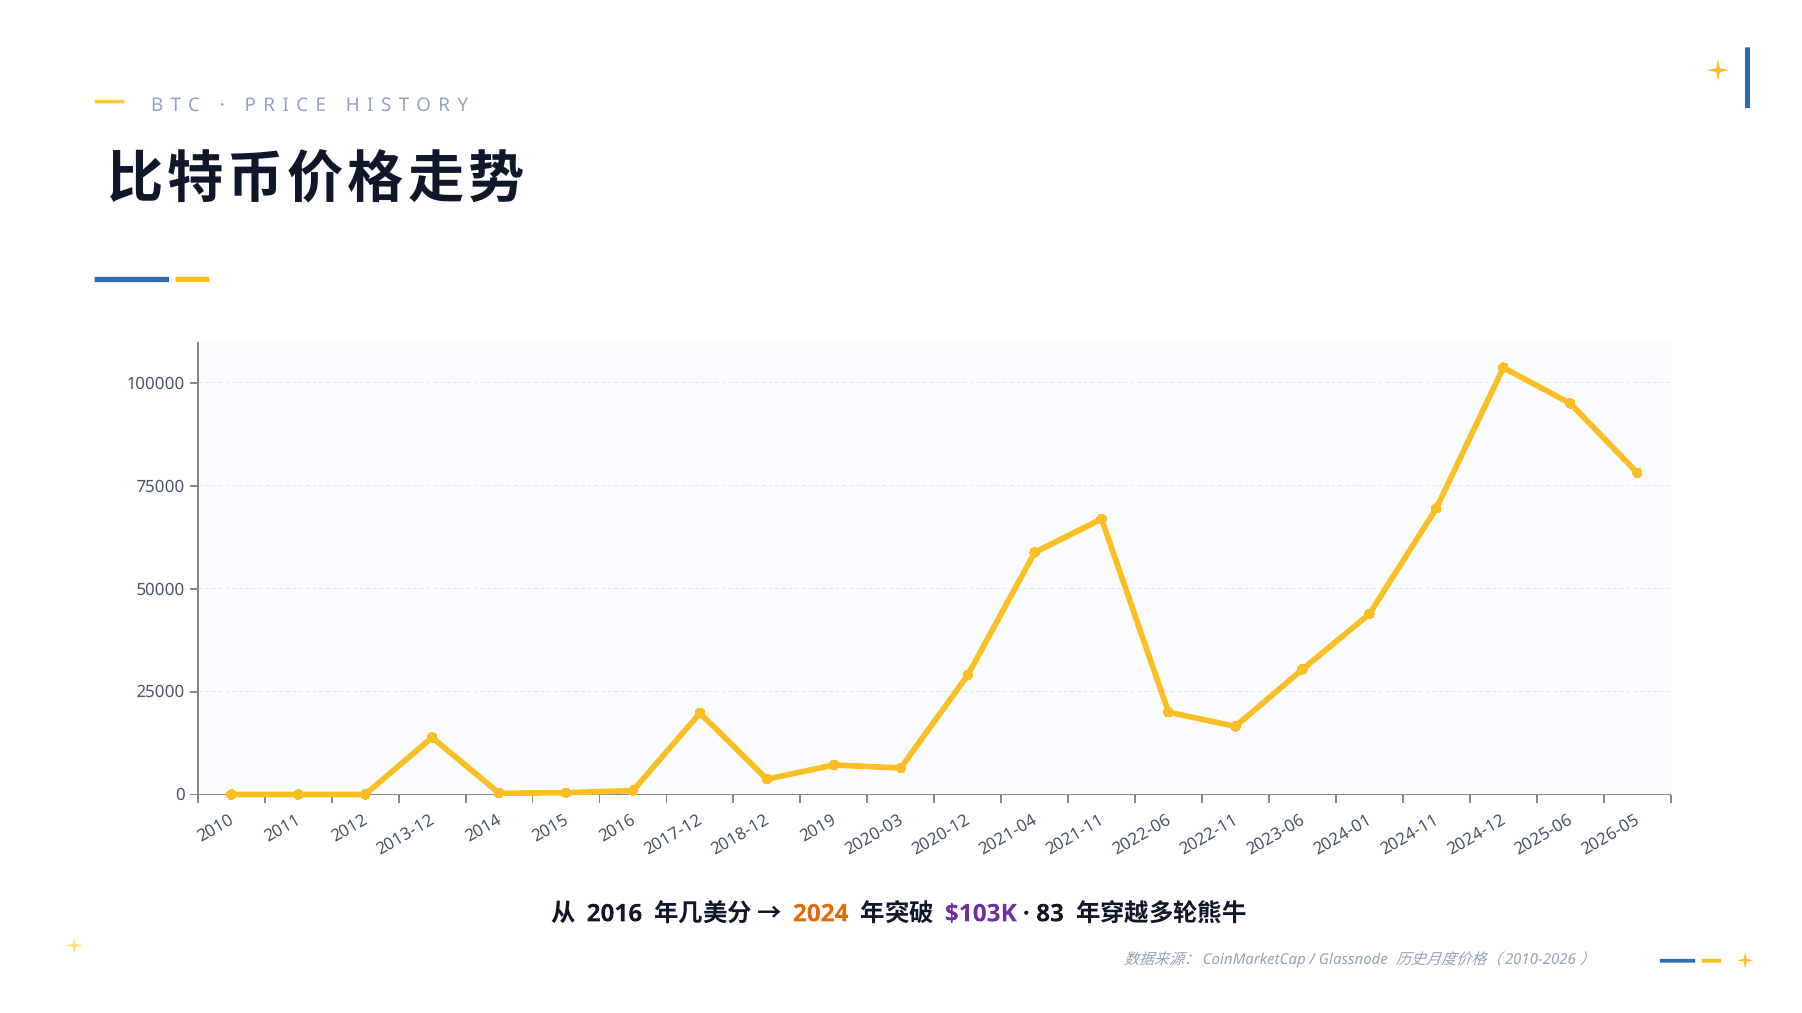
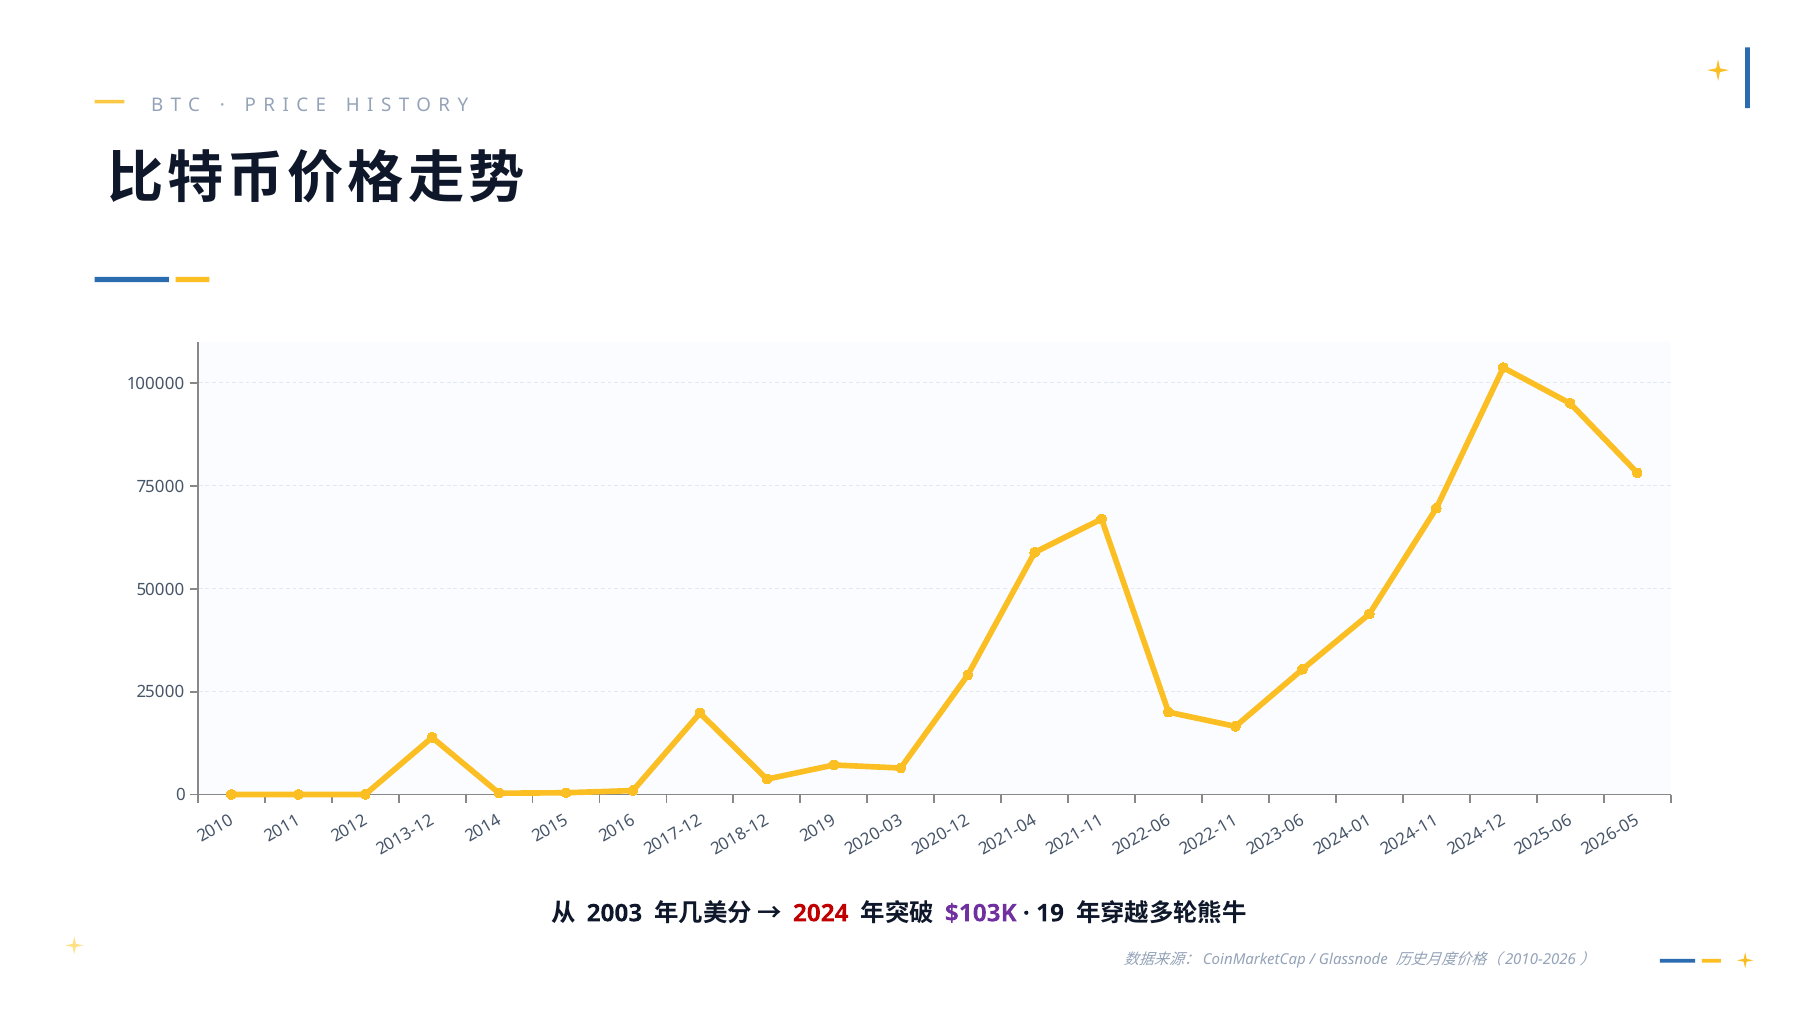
2016: 2016 -> 2003
2024 colour: orange -> red
83: 83 -> 19
